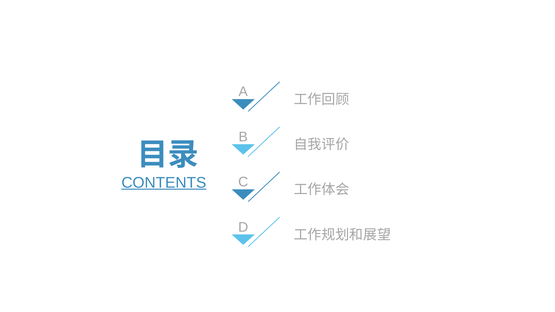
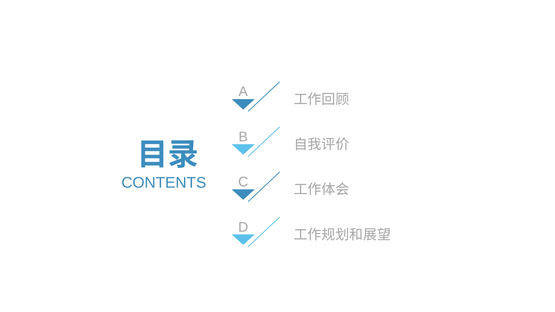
CONTENTS underline: present -> none
